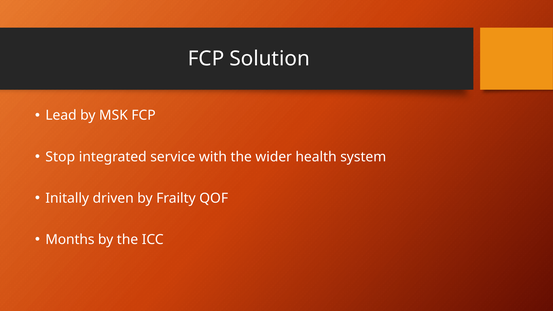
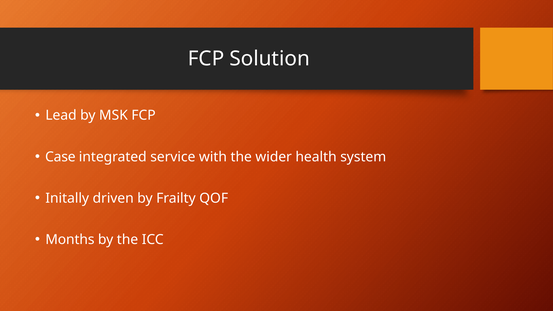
Stop: Stop -> Case
